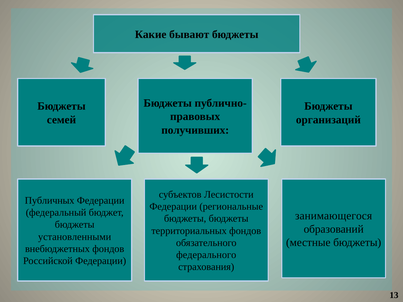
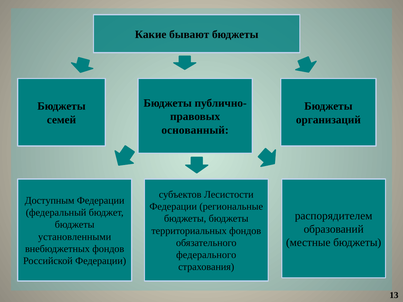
получивших: получивших -> основанный
Публичных: Публичных -> Доступным
занимающегося: занимающегося -> распорядителем
